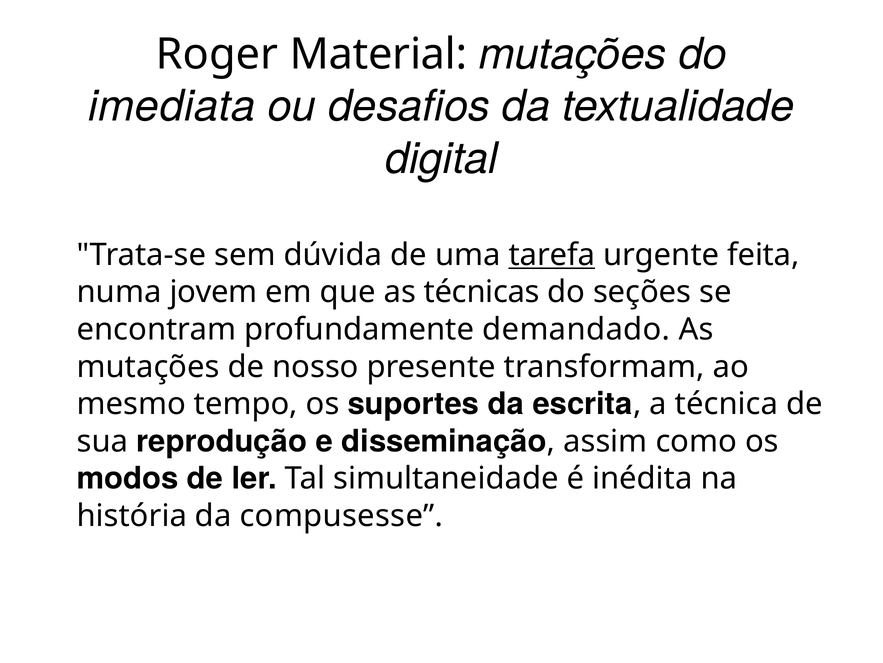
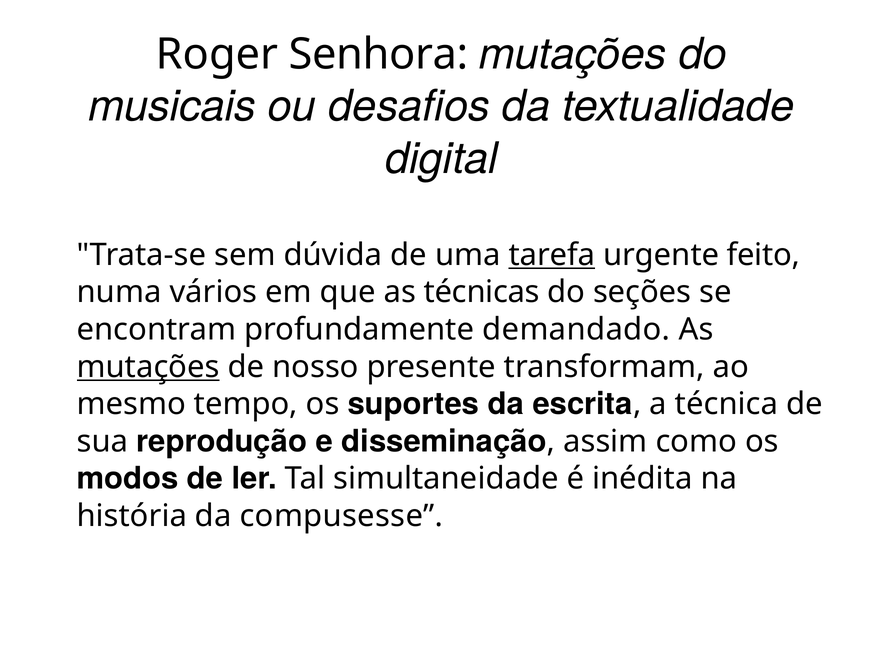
Material: Material -> Senhora
imediata: imediata -> musicais
feita: feita -> feito
jovem: jovem -> vários
mutações at (148, 366) underline: none -> present
